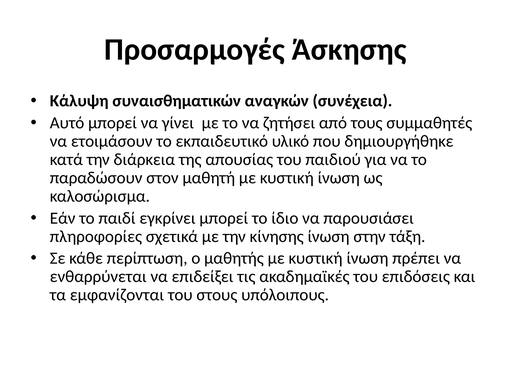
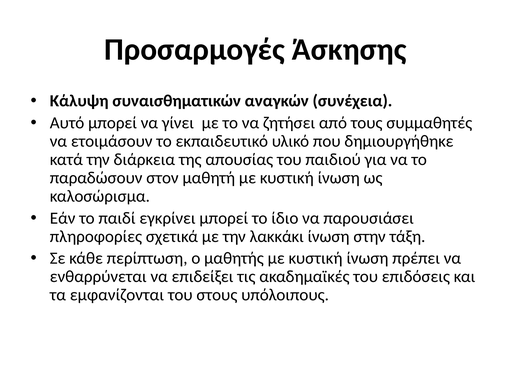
κίνησης: κίνησης -> λακκάκι
